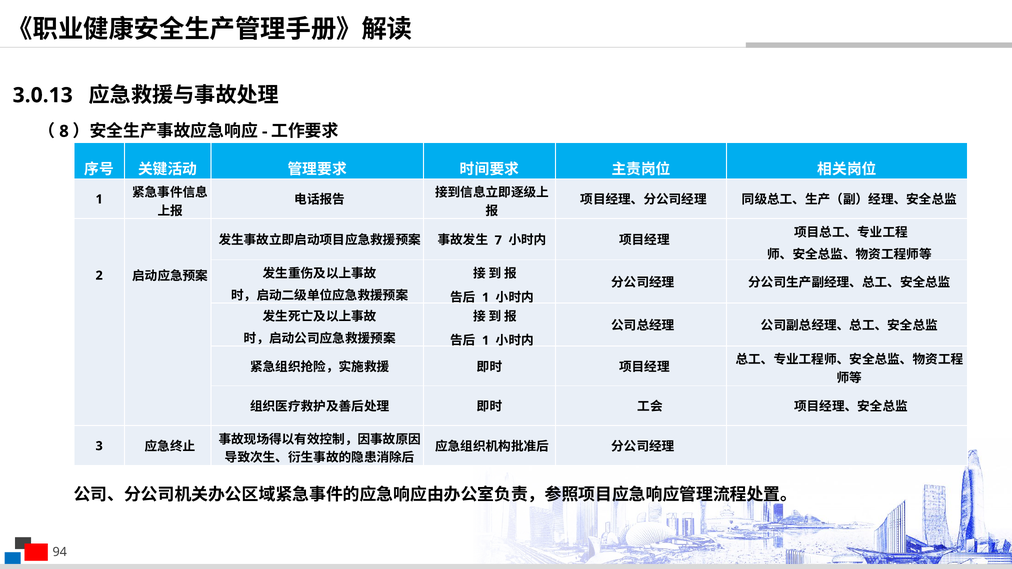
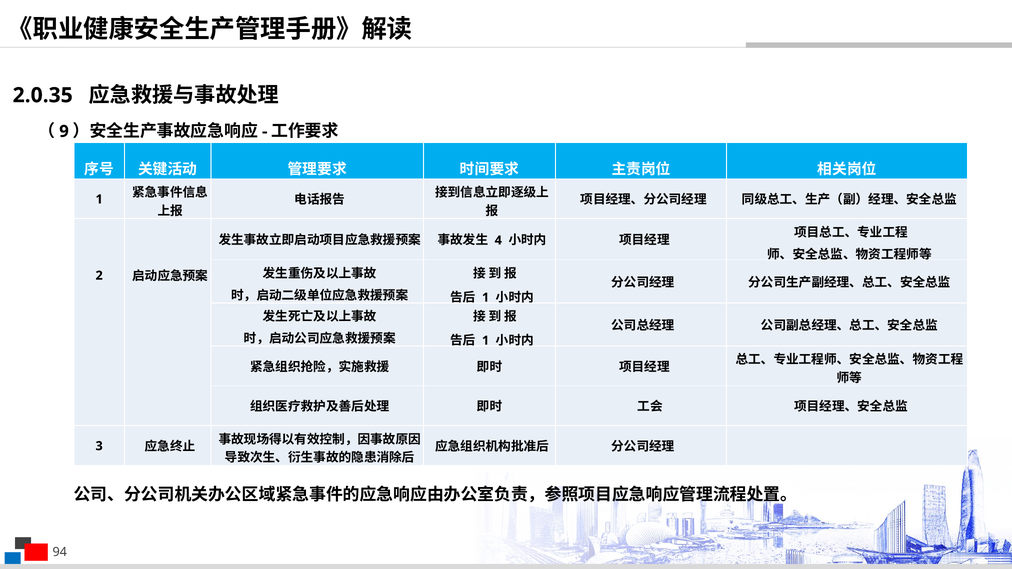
3.0.13: 3.0.13 -> 2.0.35
8: 8 -> 9
7: 7 -> 4
